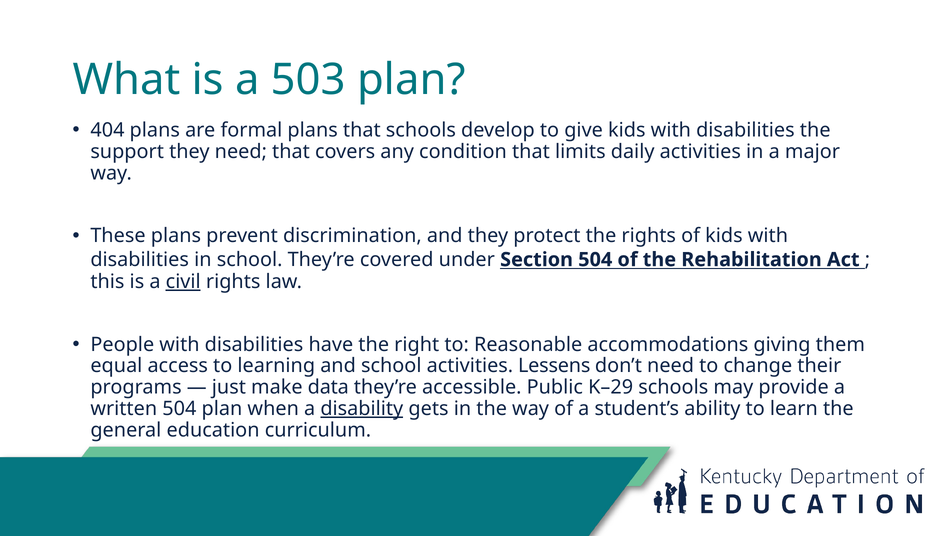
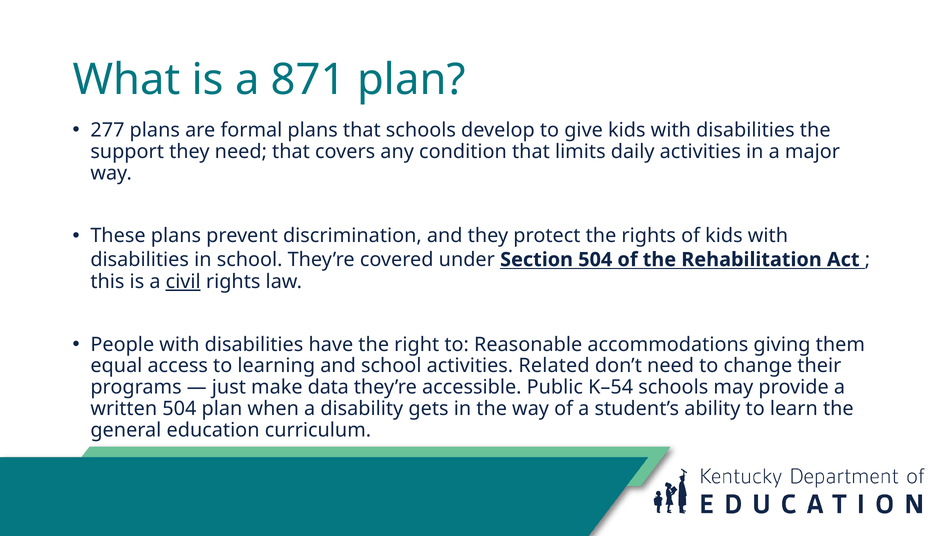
503: 503 -> 871
404: 404 -> 277
Lessens: Lessens -> Related
K–29: K–29 -> K–54
disability underline: present -> none
